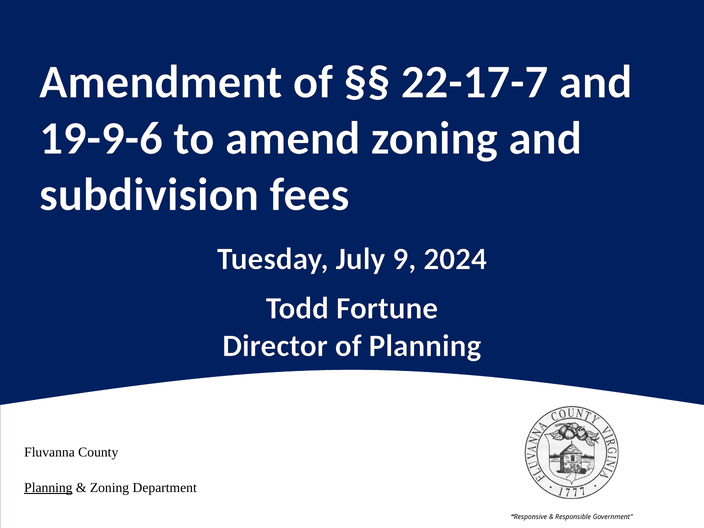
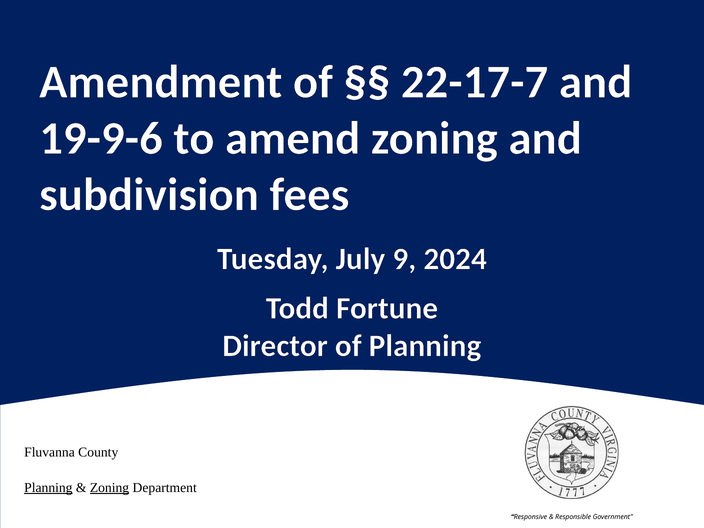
Zoning at (110, 488) underline: none -> present
